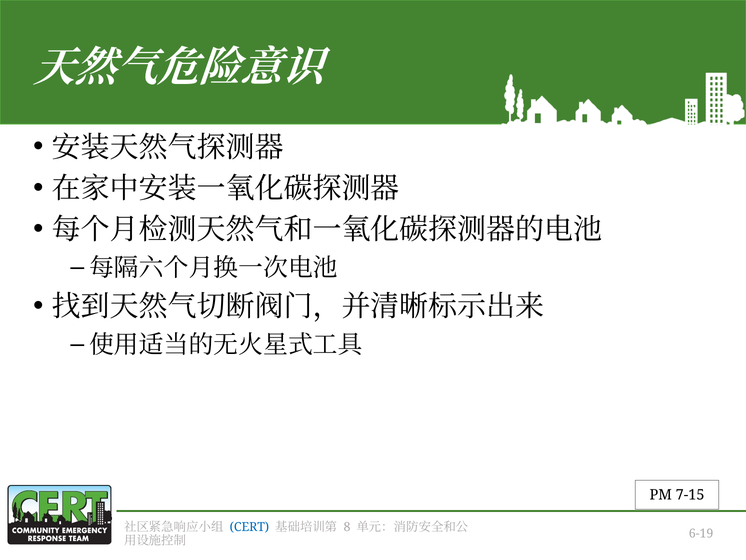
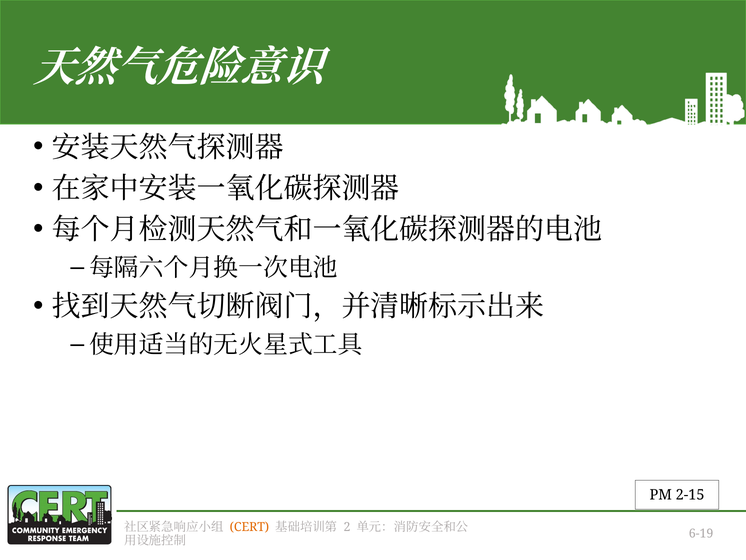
7-15: 7-15 -> 2-15
CERT colour: blue -> orange
8: 8 -> 2
